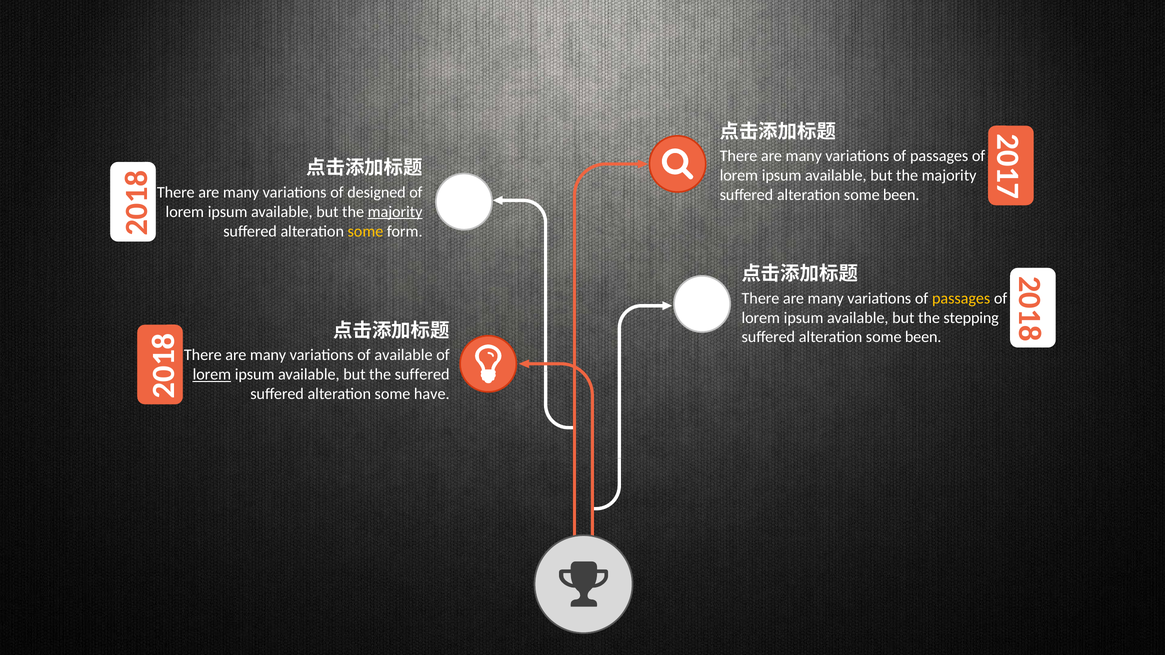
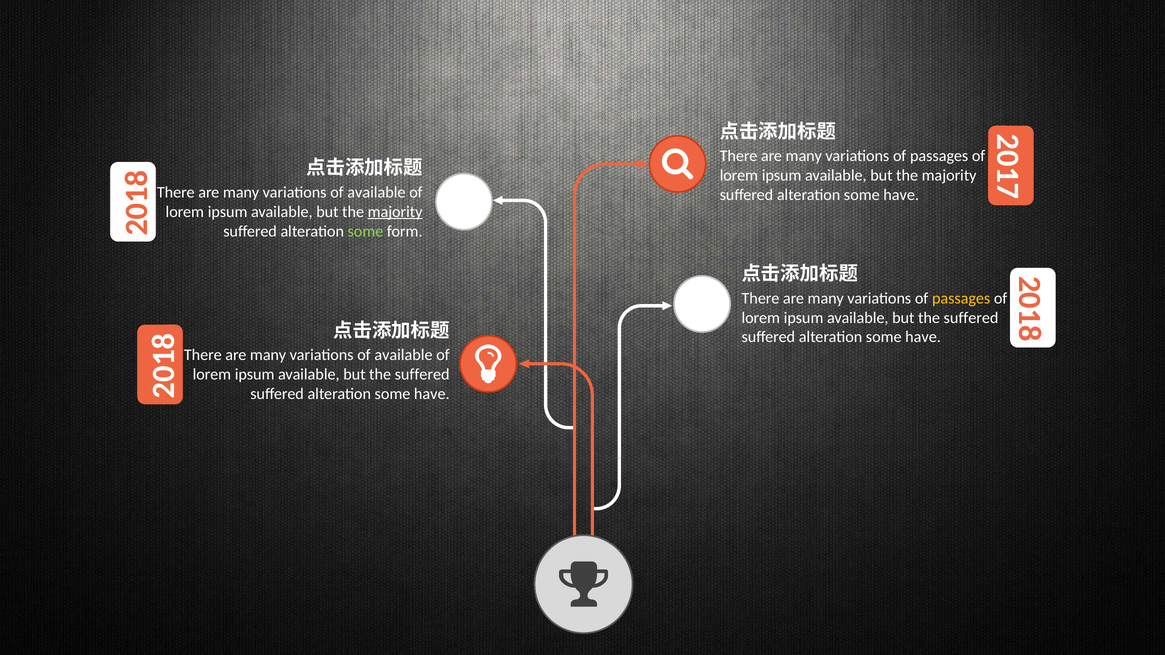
designed at (377, 192): designed -> available
been at (901, 195): been -> have
some at (365, 231) colour: yellow -> light green
stepping at (971, 318): stepping -> suffered
been at (923, 337): been -> have
lorem at (212, 375) underline: present -> none
